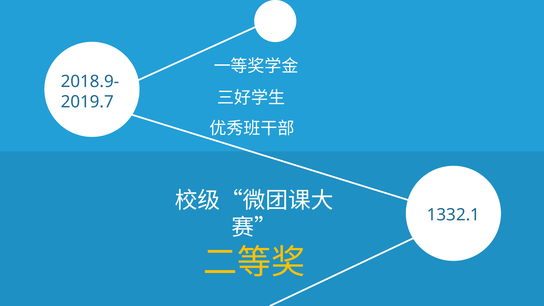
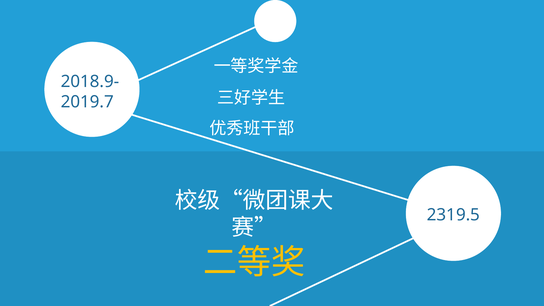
1332.1: 1332.1 -> 2319.5
